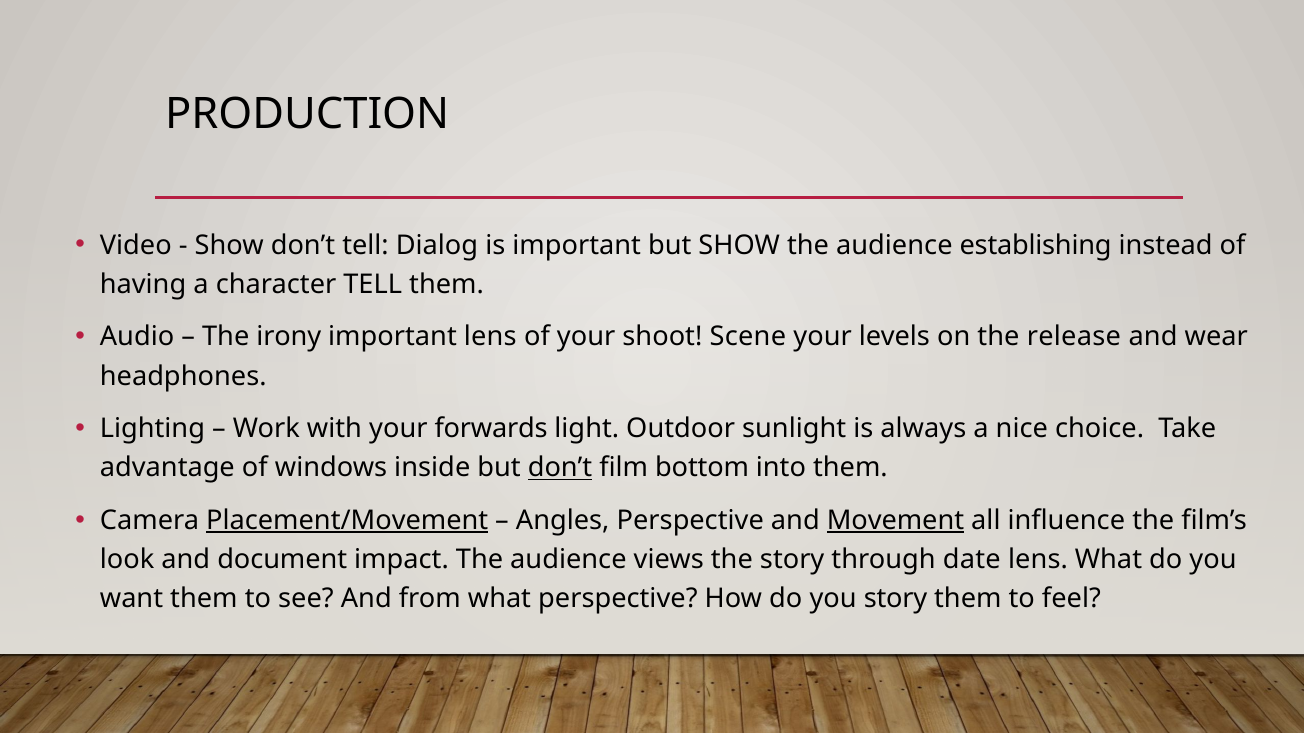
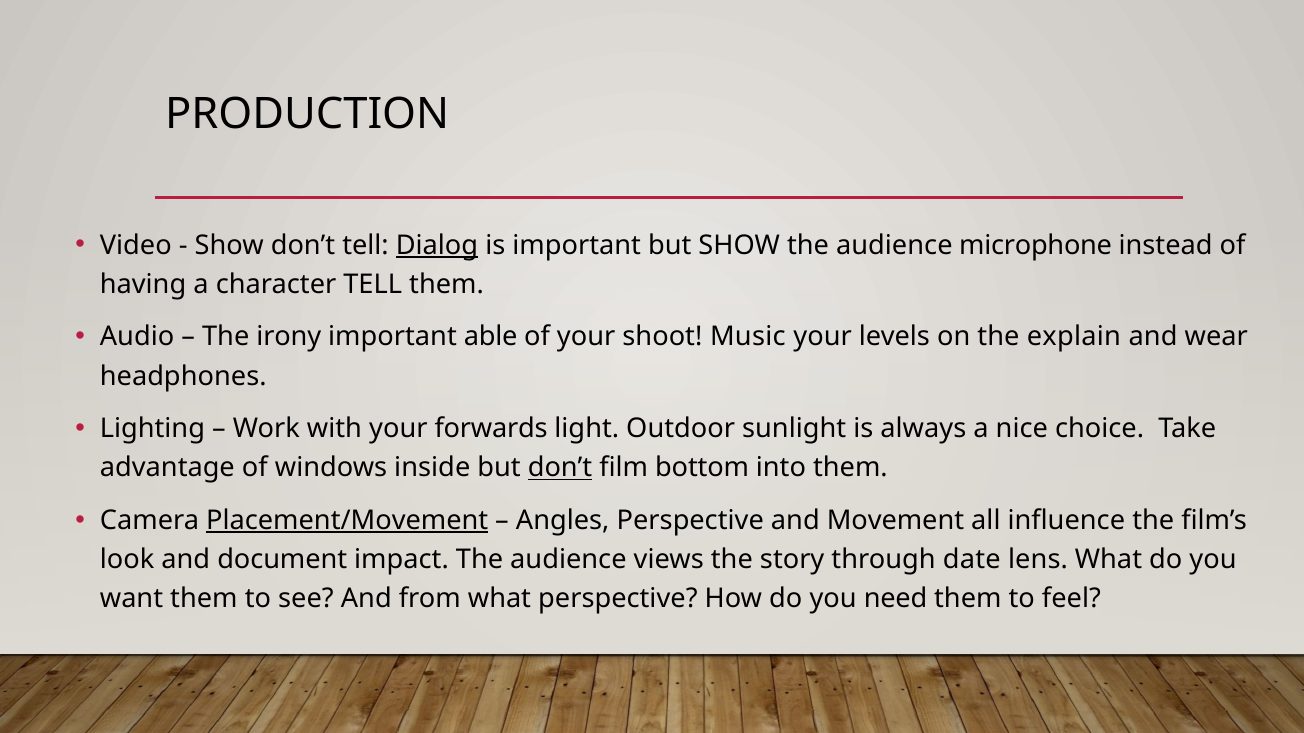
Dialog underline: none -> present
establishing: establishing -> microphone
important lens: lens -> able
Scene: Scene -> Music
release: release -> explain
Movement underline: present -> none
you story: story -> need
